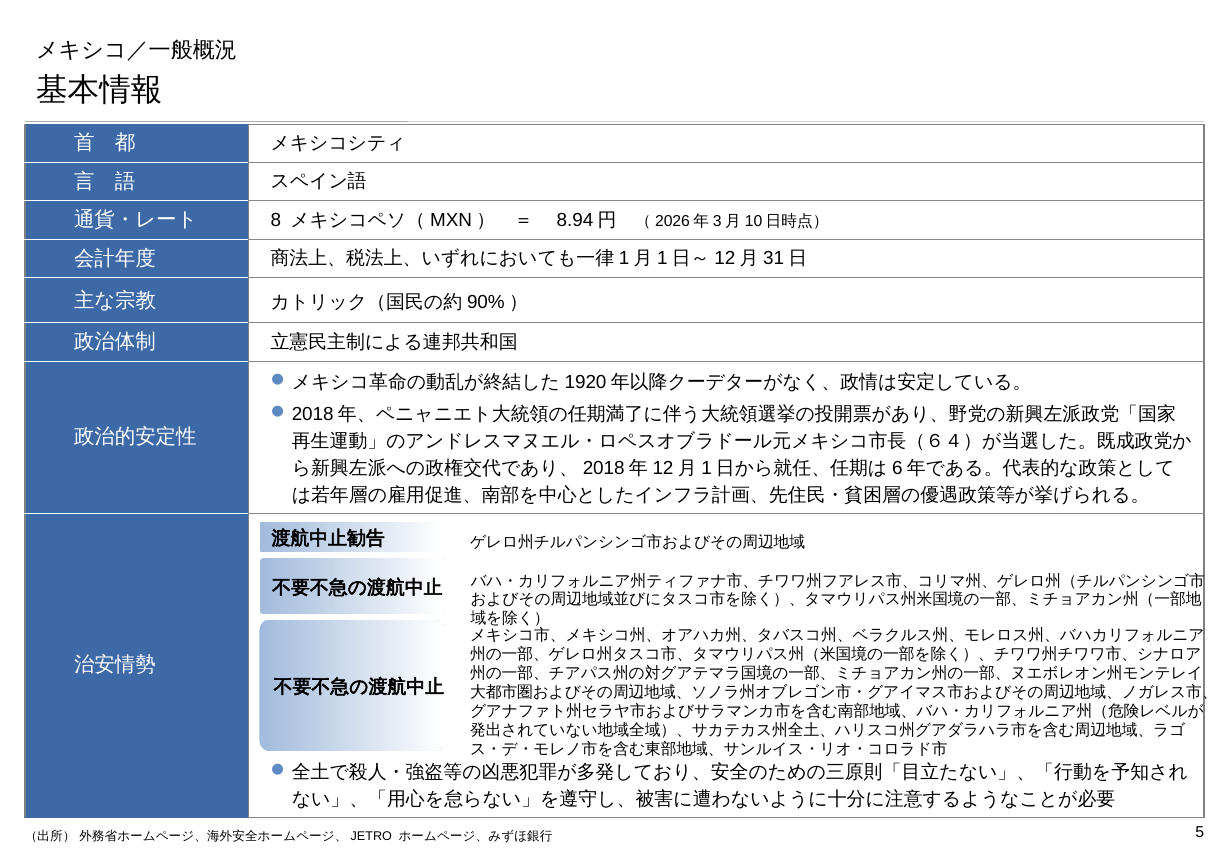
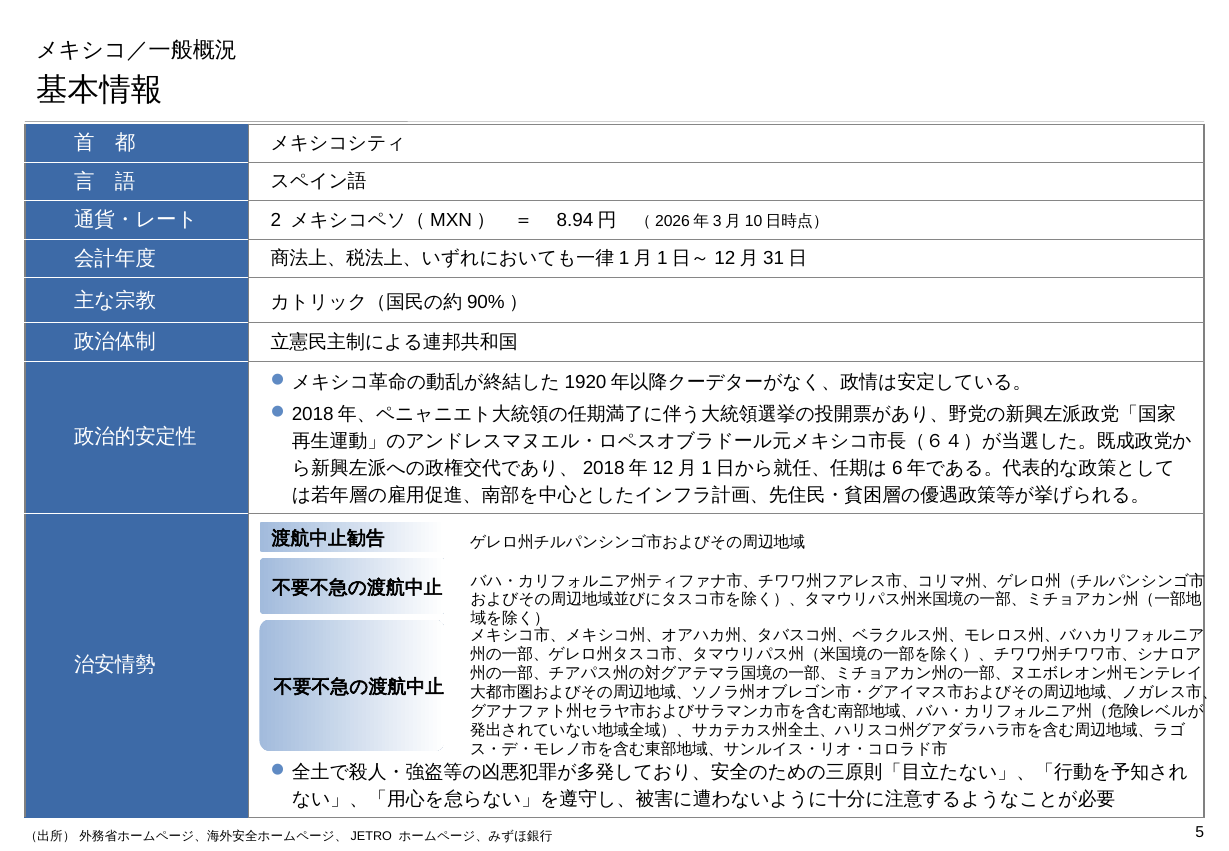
8: 8 -> 2
